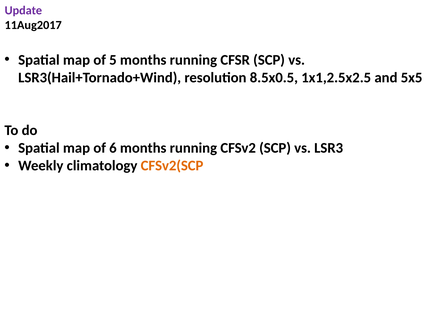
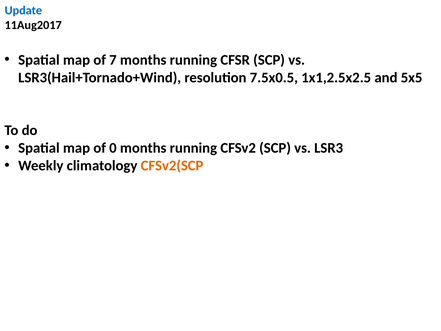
Update colour: purple -> blue
5: 5 -> 7
8.5x0.5: 8.5x0.5 -> 7.5x0.5
6: 6 -> 0
